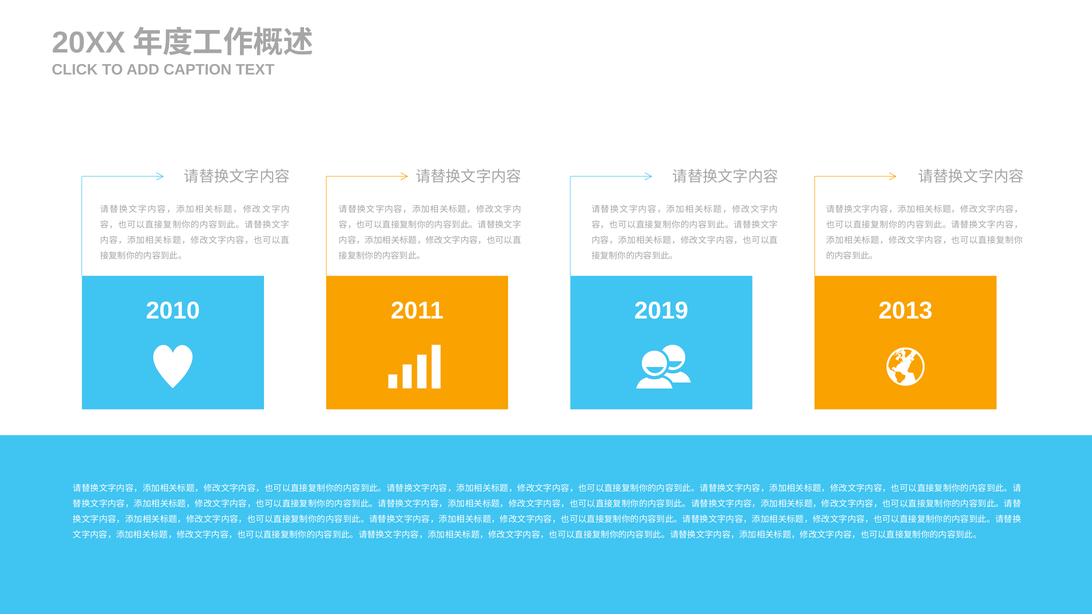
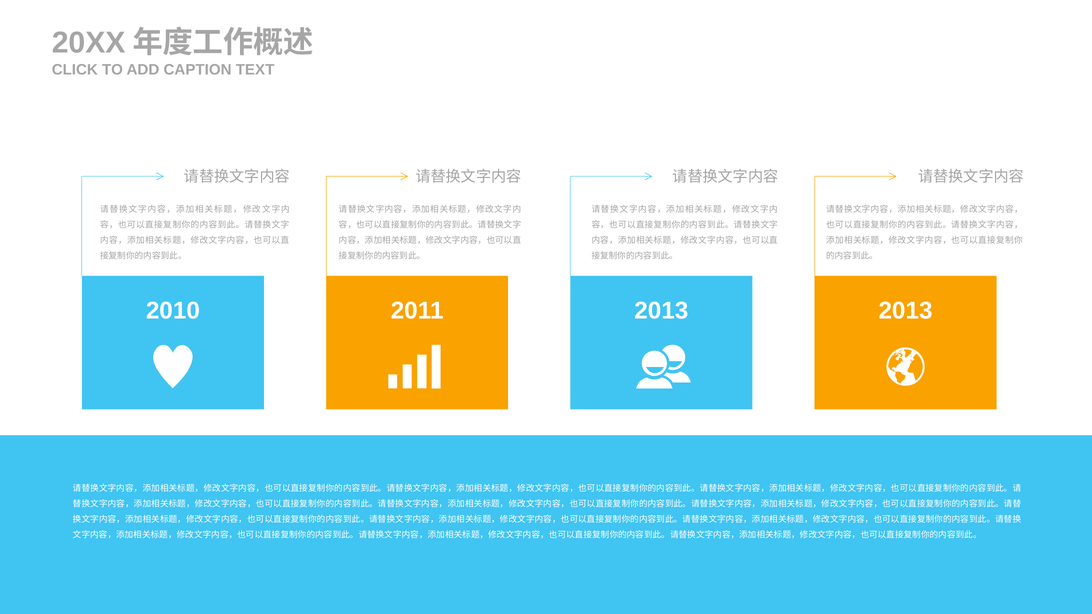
2019 at (661, 311): 2019 -> 2013
